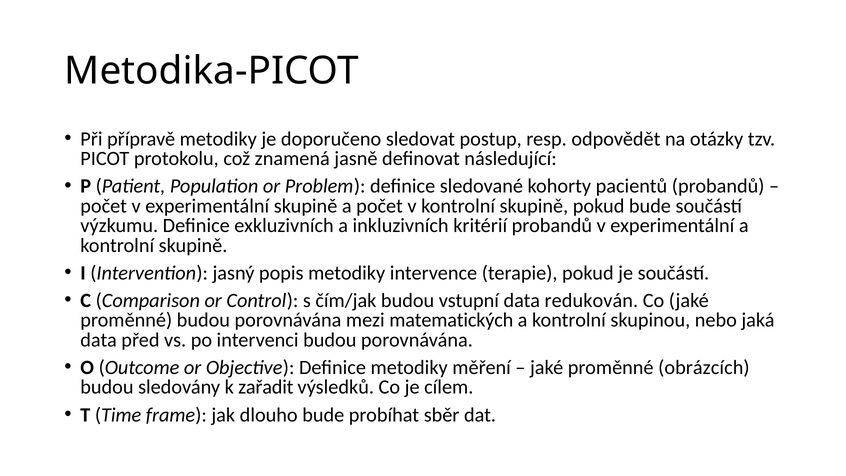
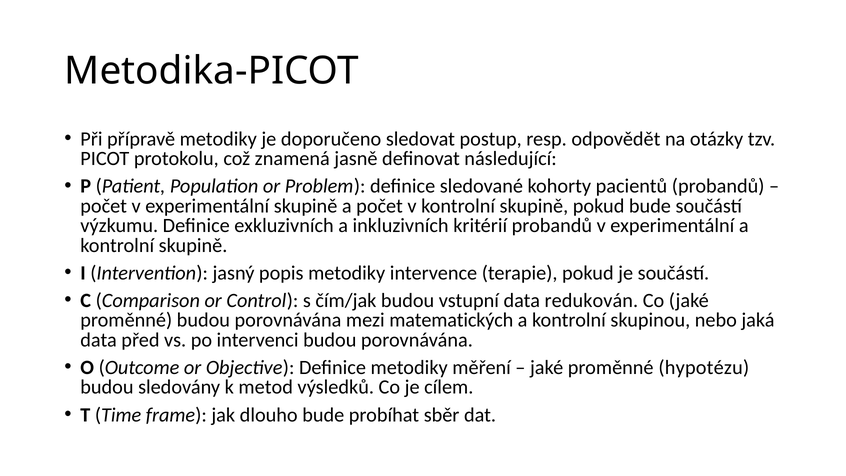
obrázcích: obrázcích -> hypotézu
zařadit: zařadit -> metod
